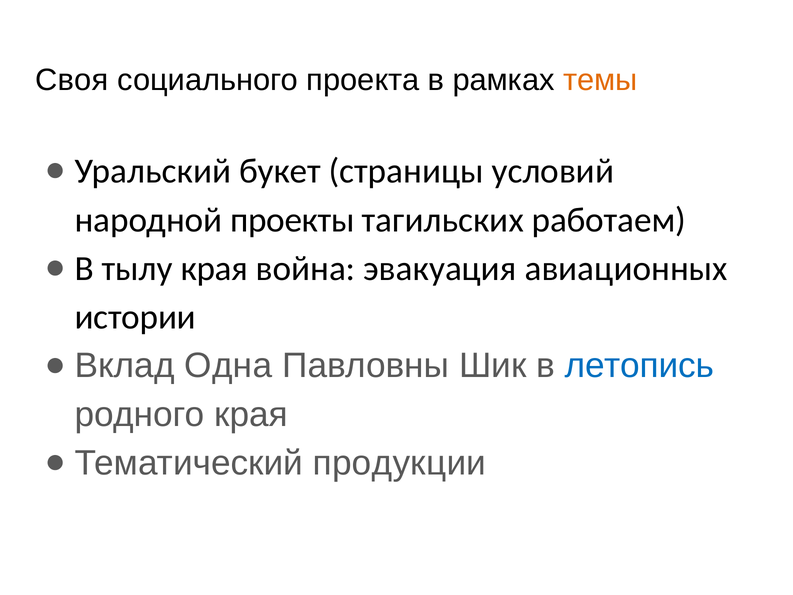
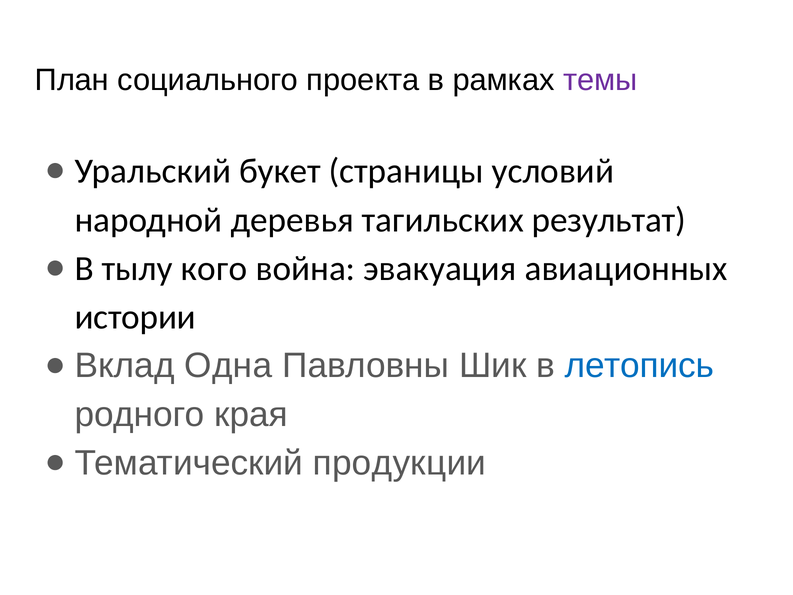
Своя: Своя -> План
темы colour: orange -> purple
проекты: проекты -> деревья
работаем: работаем -> результат
тылу края: края -> кого
